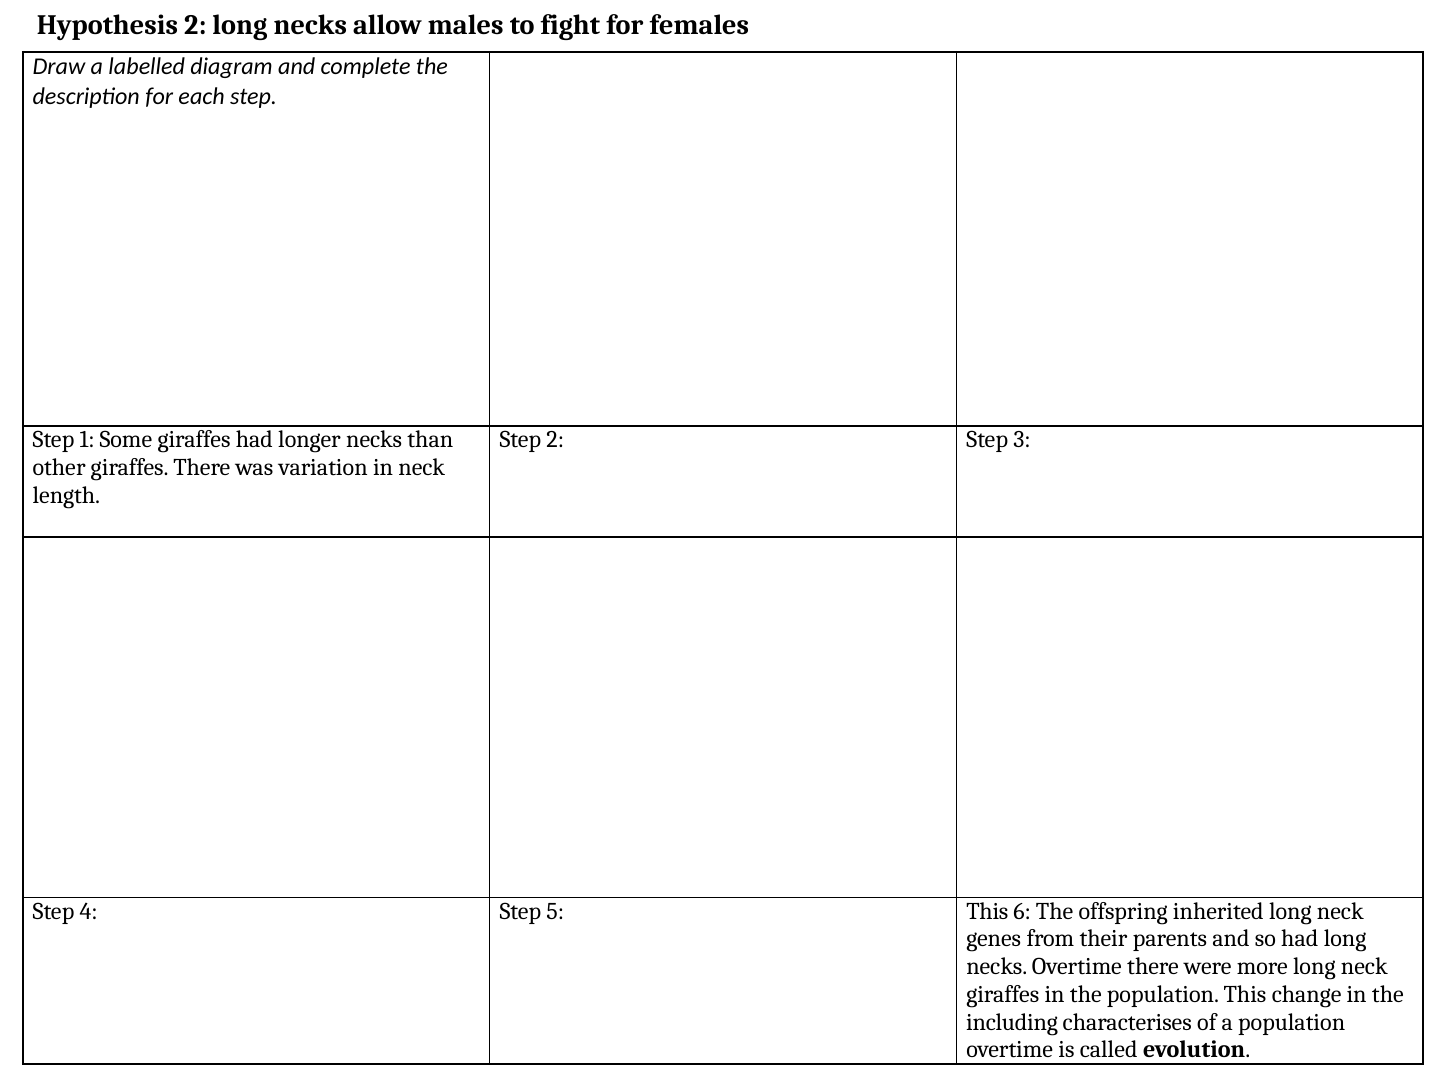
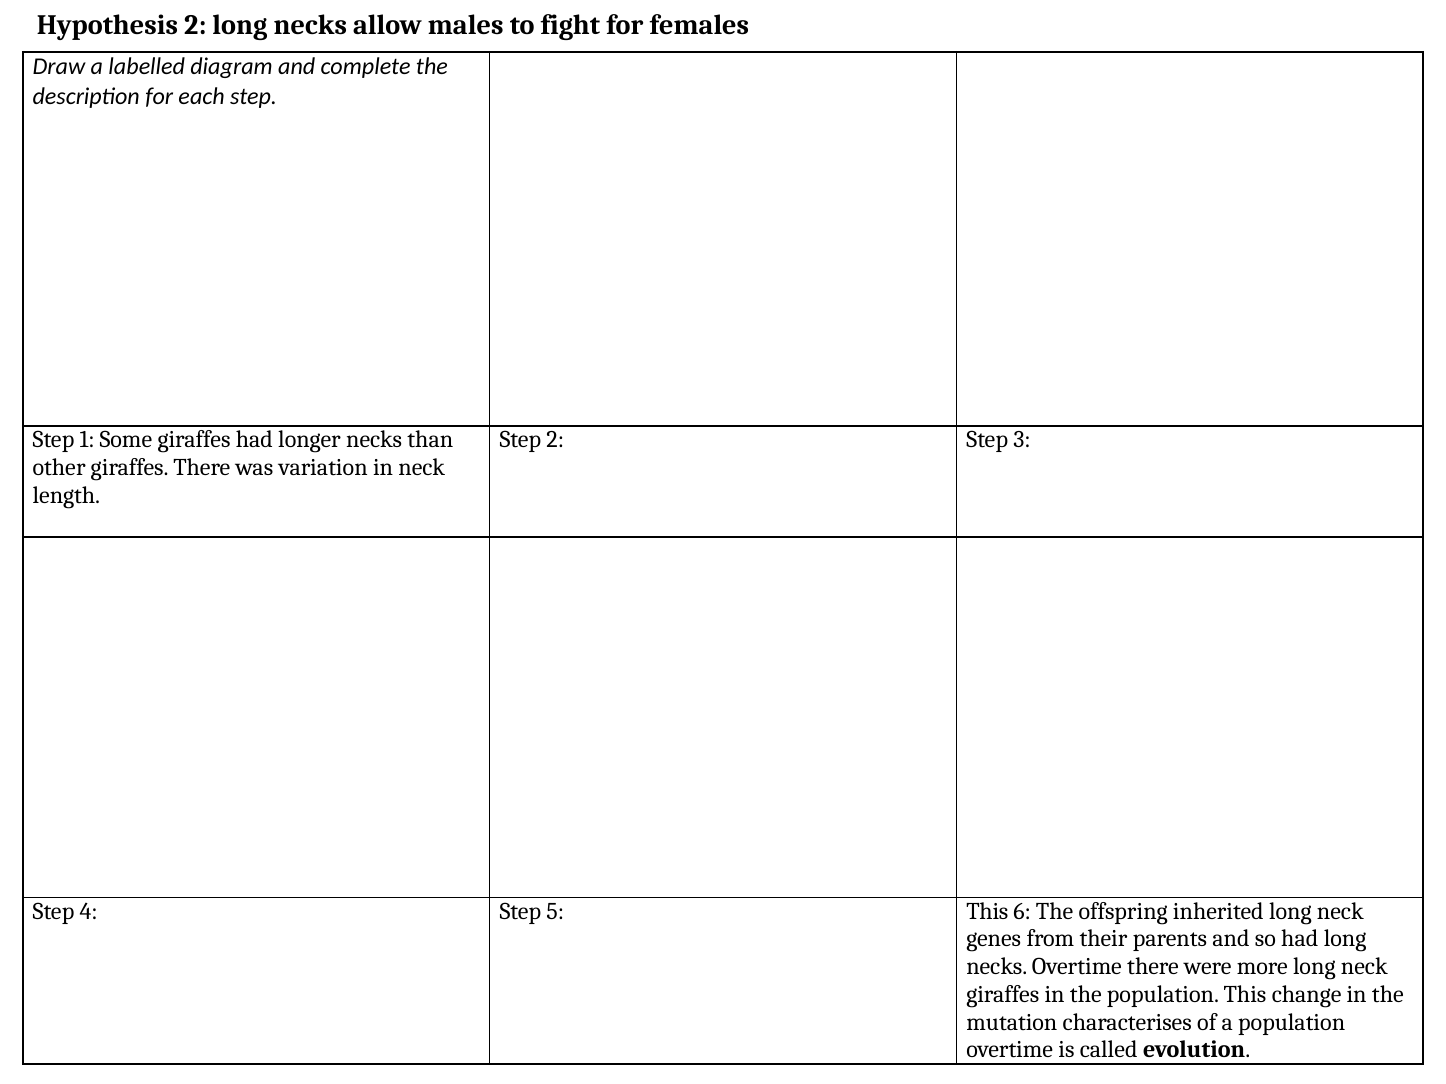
including: including -> mutation
